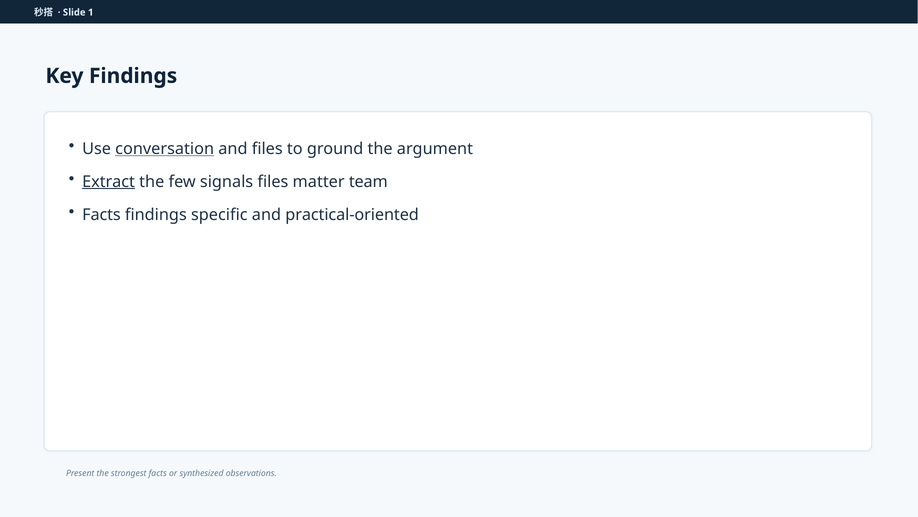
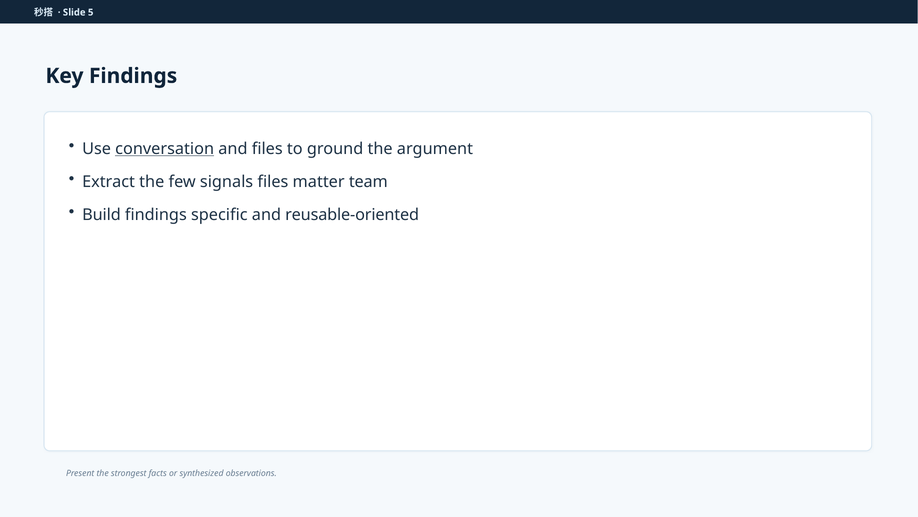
1: 1 -> 5
Extract underline: present -> none
Facts at (101, 214): Facts -> Build
practical-oriented: practical-oriented -> reusable-oriented
